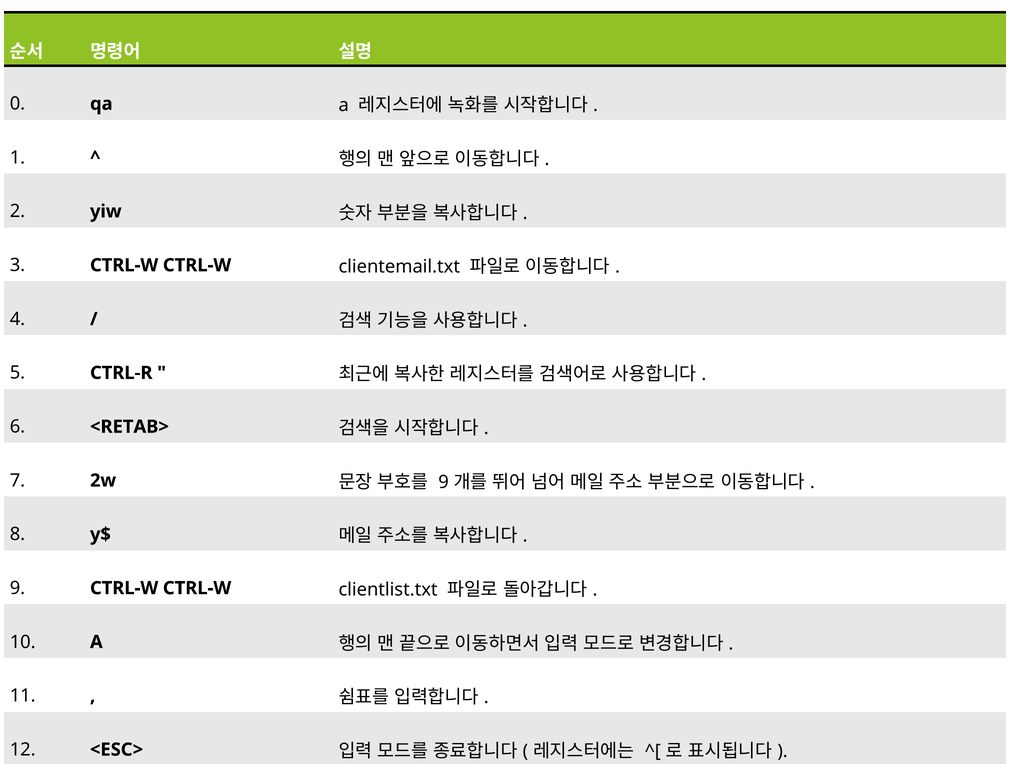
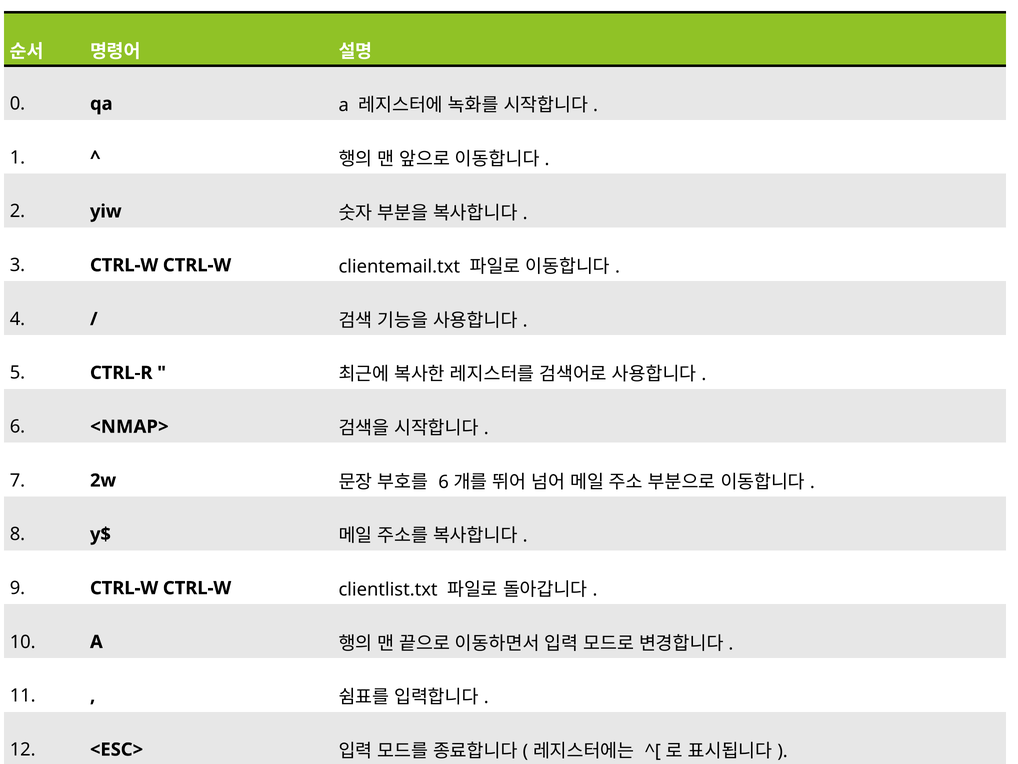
<RETAB>: <RETAB> -> <NMAP>
9 at (444, 482): 9 -> 6
